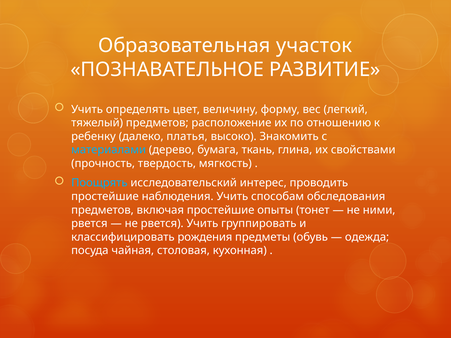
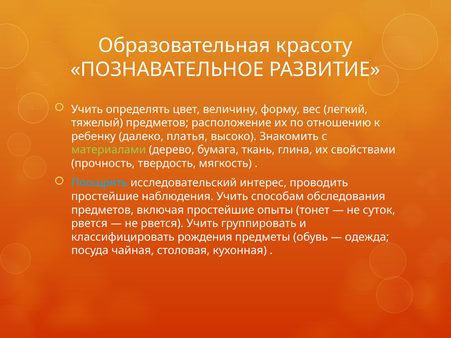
участок: участок -> красоту
материалами colour: light blue -> light green
ними: ними -> суток
